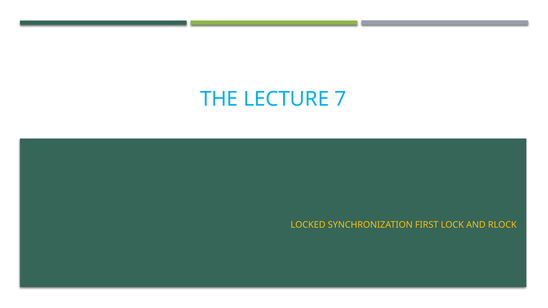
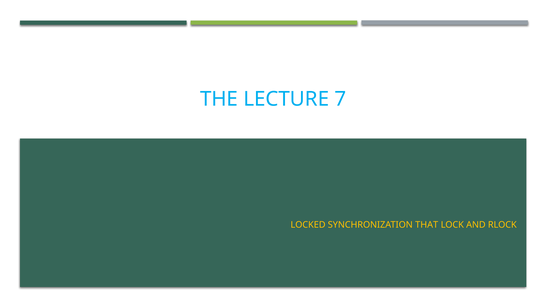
FIRST: FIRST -> THAT
